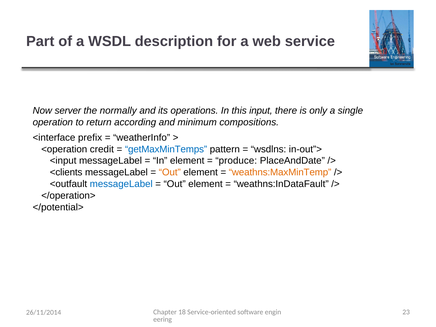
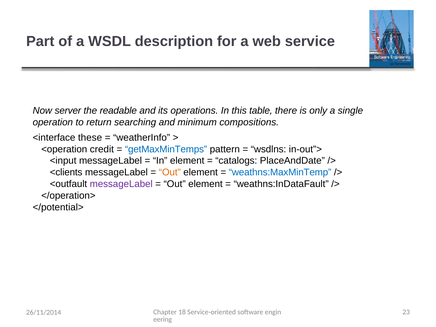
normally: normally -> readable
input: input -> table
according: according -> searching
prefix: prefix -> these
produce: produce -> catalogs
weathns:MaxMinTemp colour: orange -> blue
messageLabel at (121, 184) colour: blue -> purple
